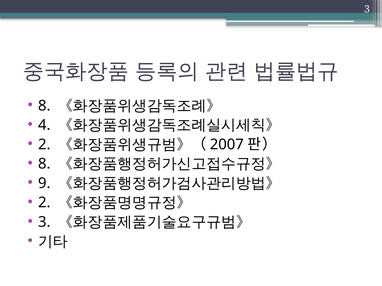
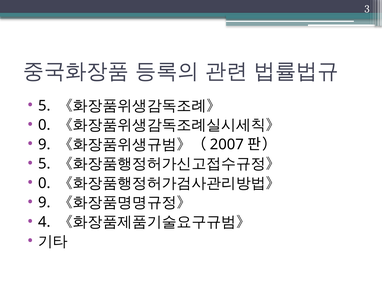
8 at (44, 106): 8 -> 5
4 at (44, 125): 4 -> 0
2 at (44, 145): 2 -> 9
8 at (44, 164): 8 -> 5
9 at (44, 184): 9 -> 0
2 at (44, 203): 2 -> 9
3 at (44, 222): 3 -> 4
